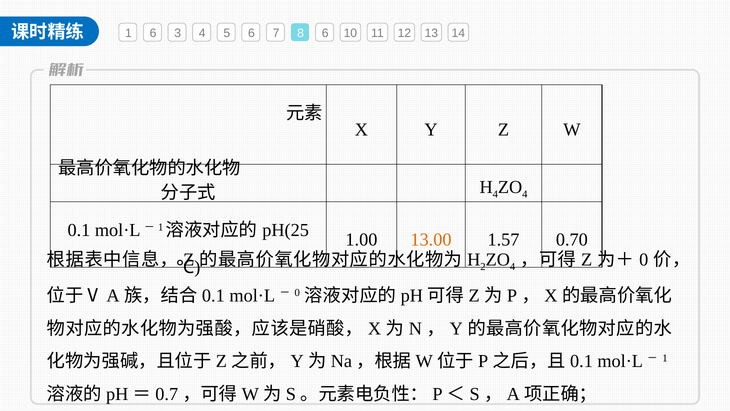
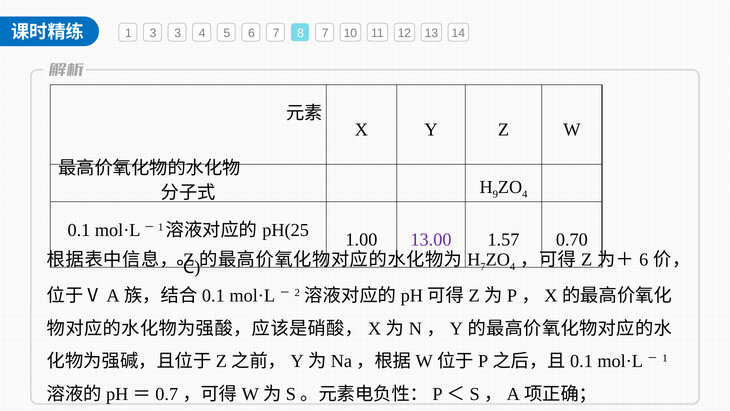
1 6: 6 -> 3
8 6: 6 -> 7
4 at (495, 194): 4 -> 9
13.00 colour: orange -> purple
2 at (483, 267): 2 -> 7
0 at (644, 260): 0 -> 6
0 at (297, 292): 0 -> 2
